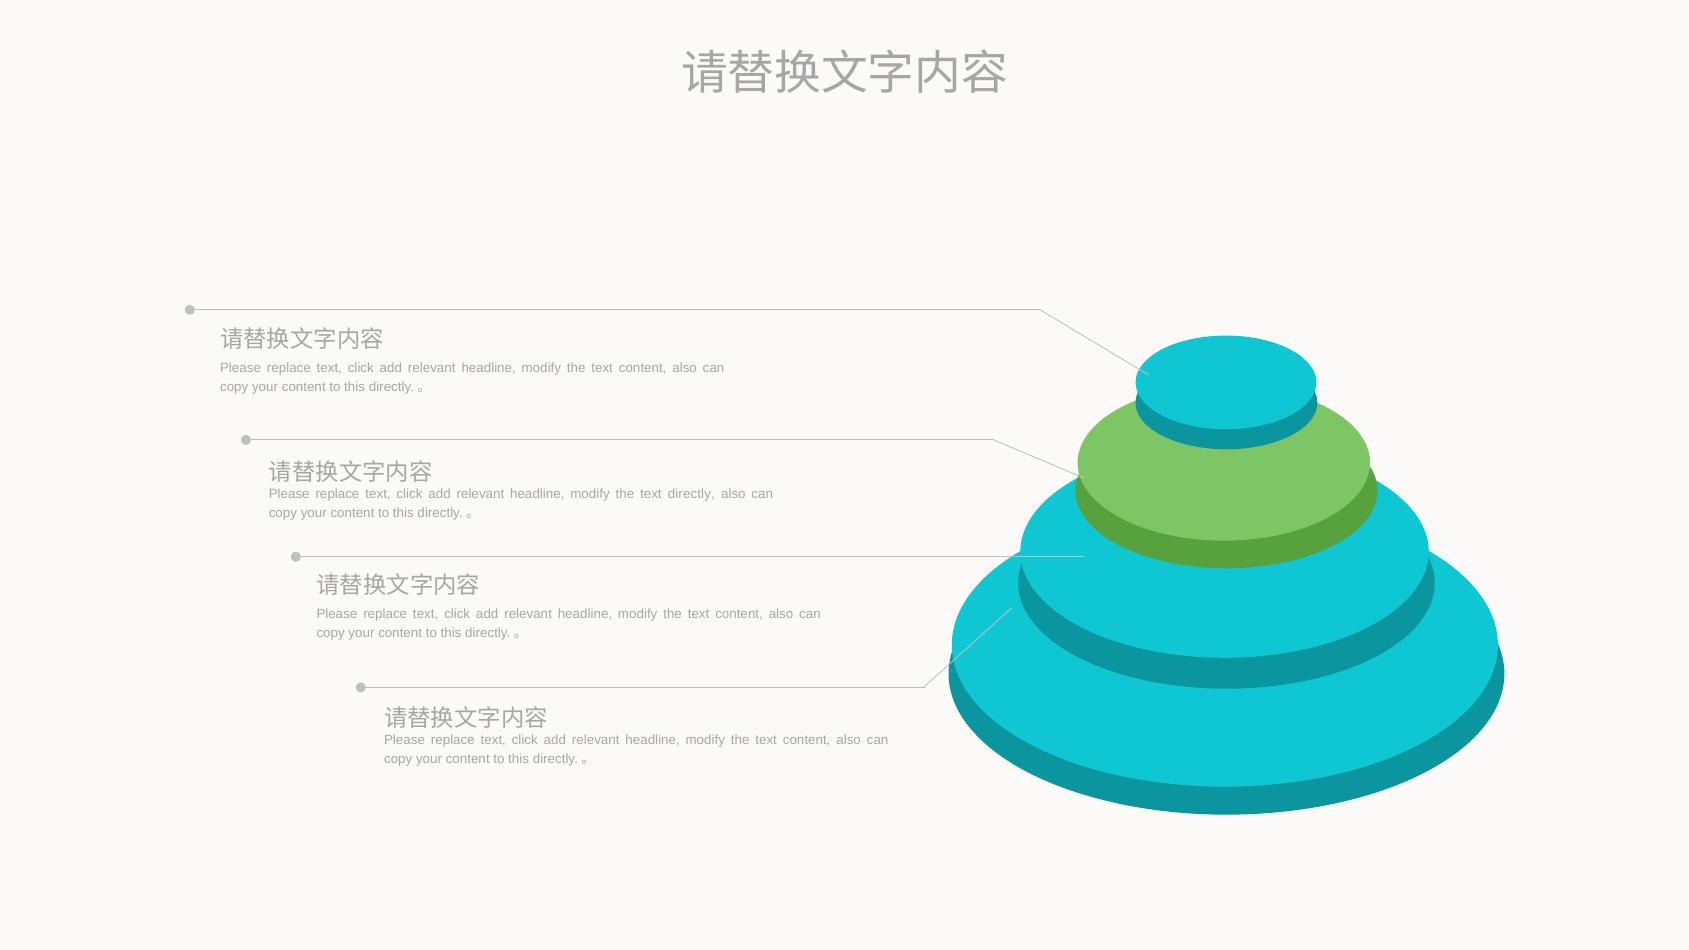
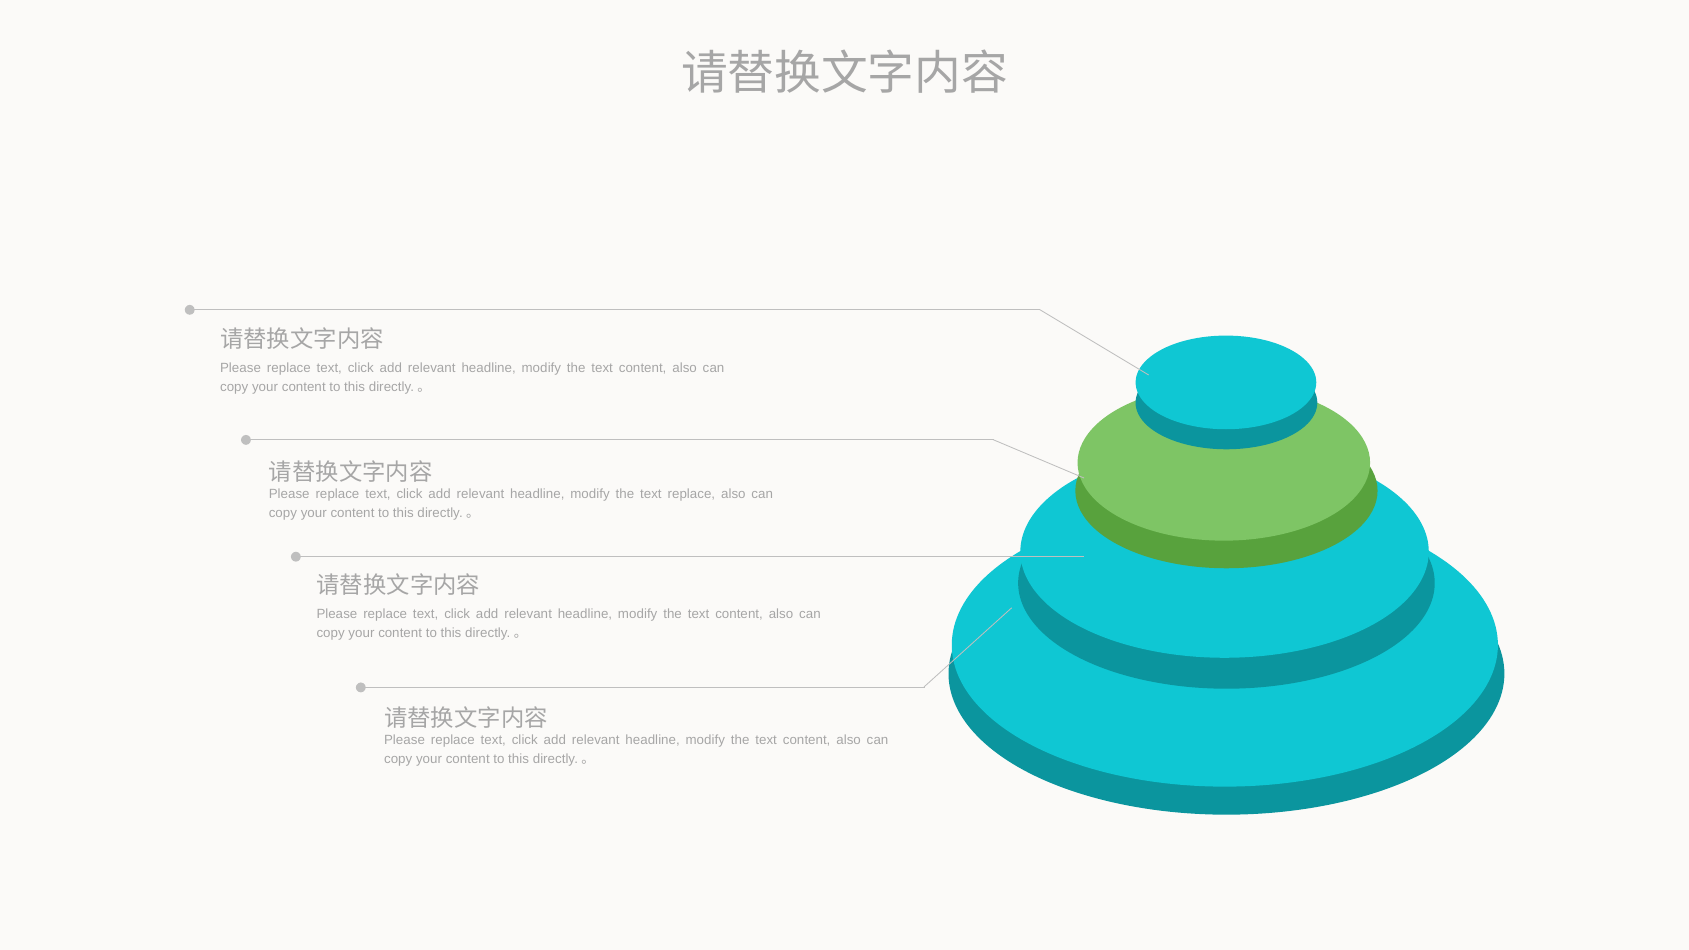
text directly: directly -> replace
